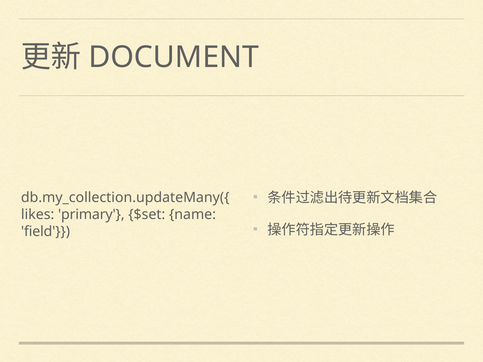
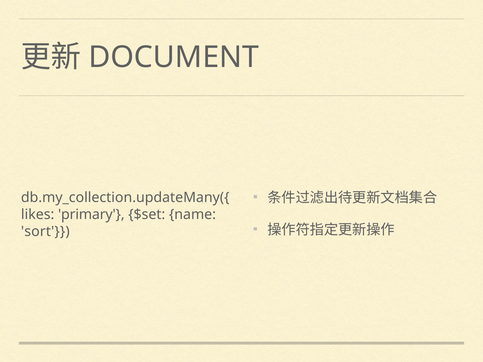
field: field -> sort
